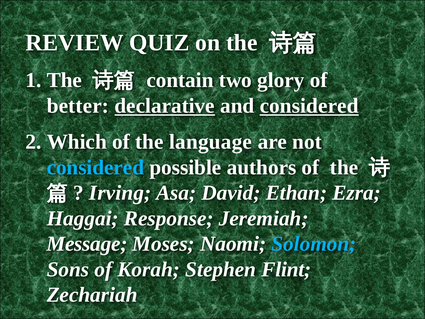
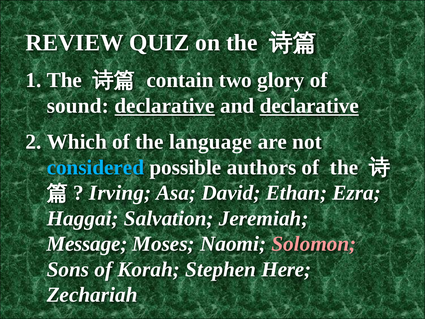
better: better -> sound
and considered: considered -> declarative
Response: Response -> Salvation
Solomon colour: light blue -> pink
Flint: Flint -> Here
